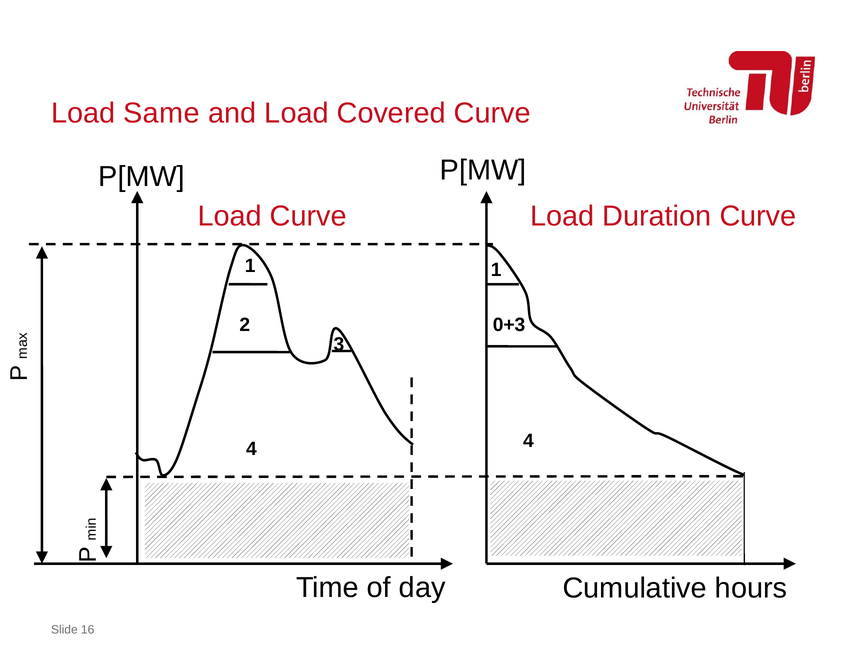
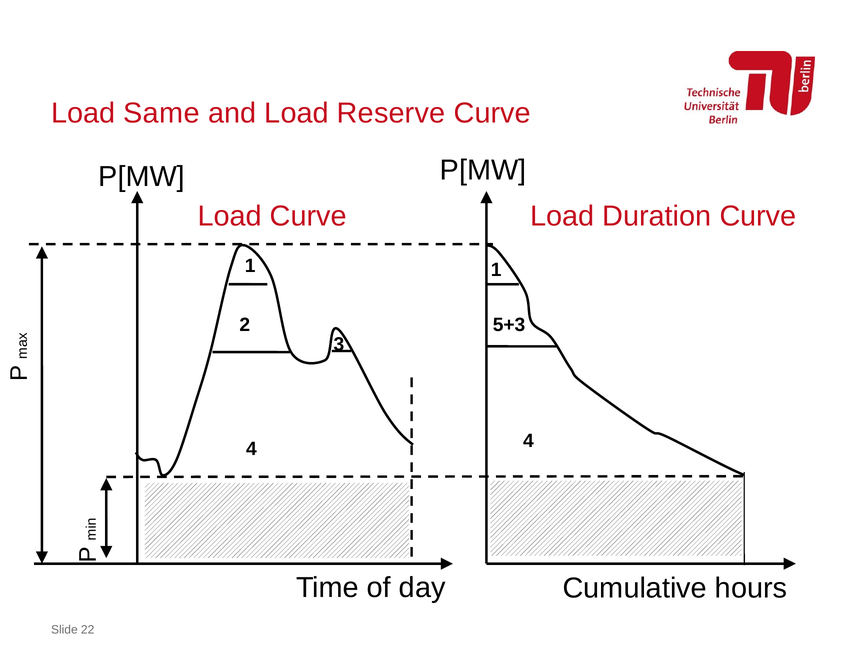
Covered: Covered -> Reserve
0+3: 0+3 -> 5+3
16: 16 -> 22
